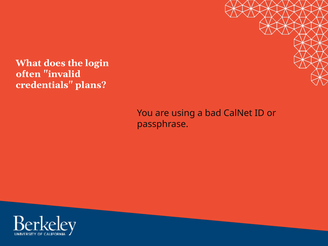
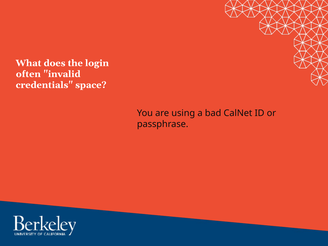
plans: plans -> space
